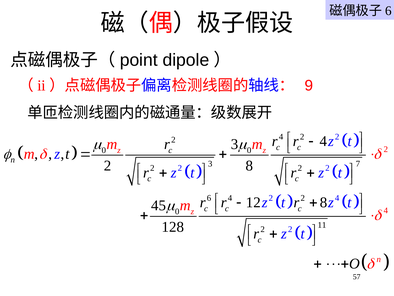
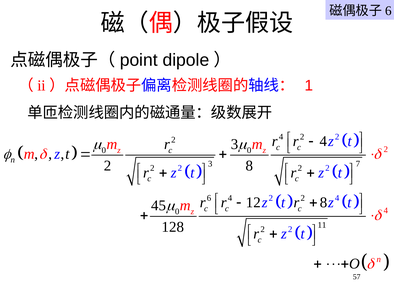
9 at (309, 85): 9 -> 1
